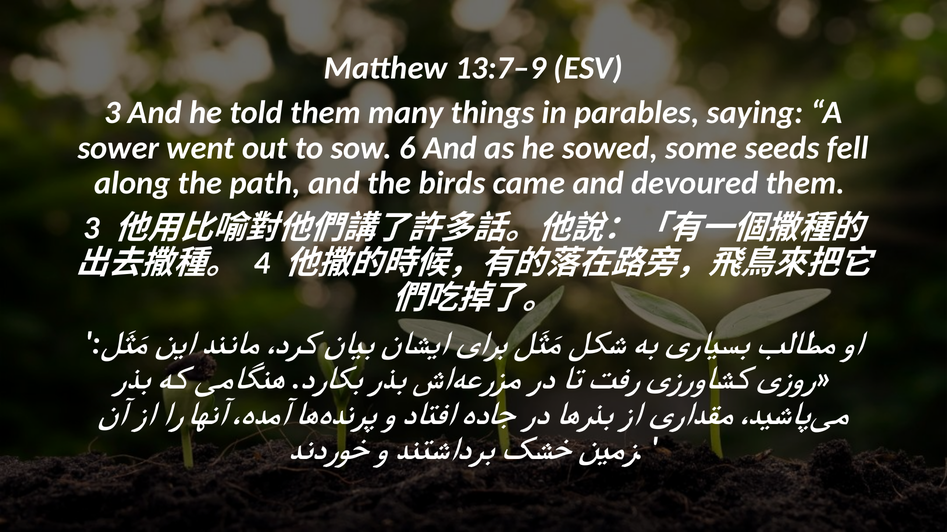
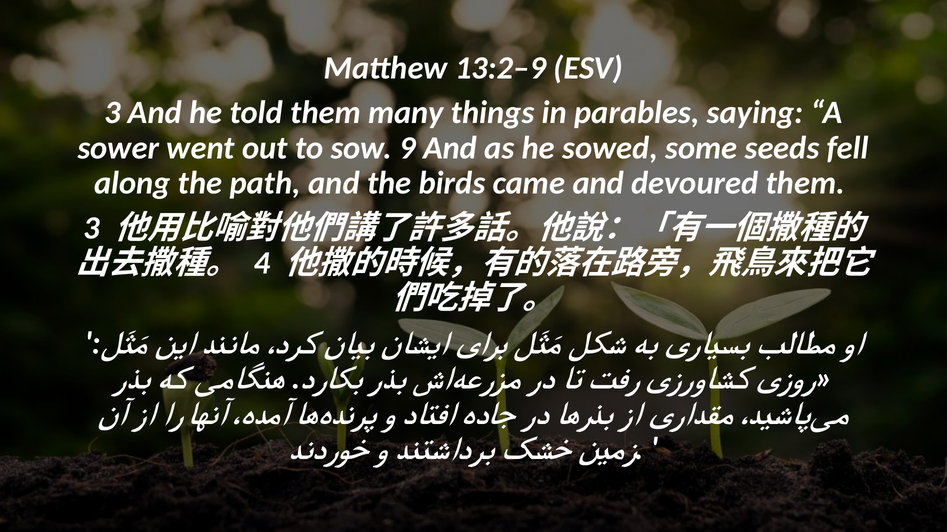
13:7–9: 13:7–9 -> 13:2–9
6: 6 -> 9
